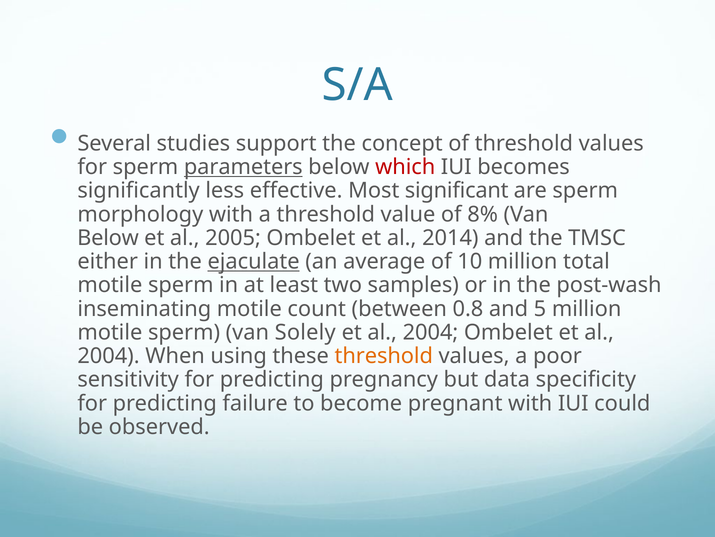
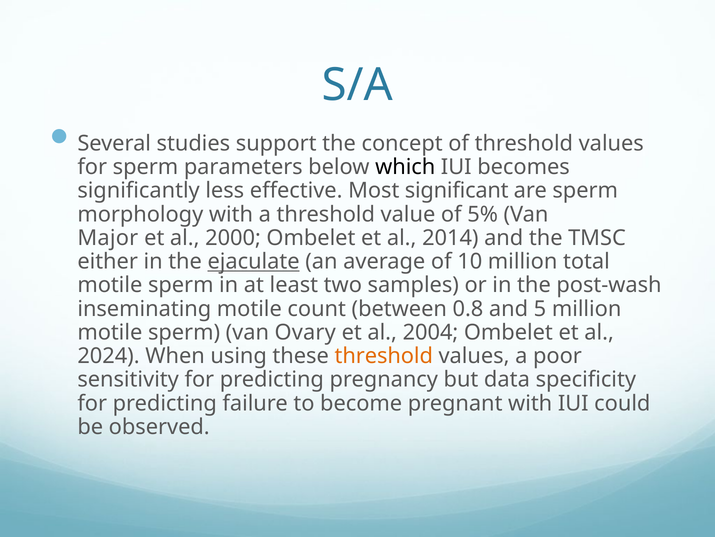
parameters underline: present -> none
which colour: red -> black
8%: 8% -> 5%
Below at (108, 238): Below -> Major
2005: 2005 -> 2000
Solely: Solely -> Ovary
2004 at (109, 356): 2004 -> 2024
